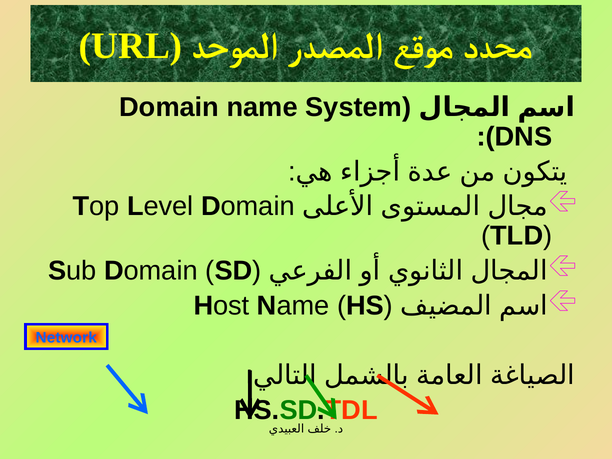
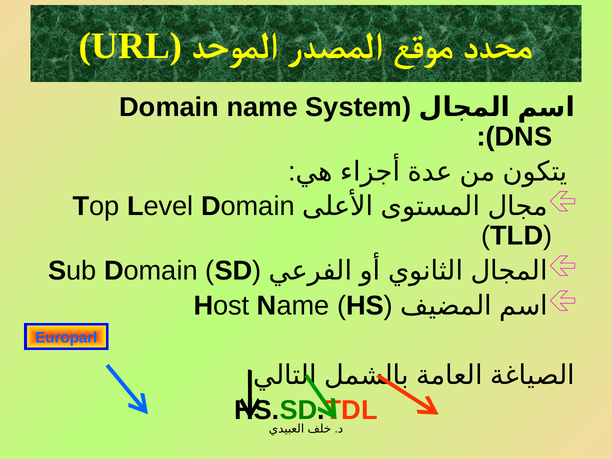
Network: Network -> Europarl
